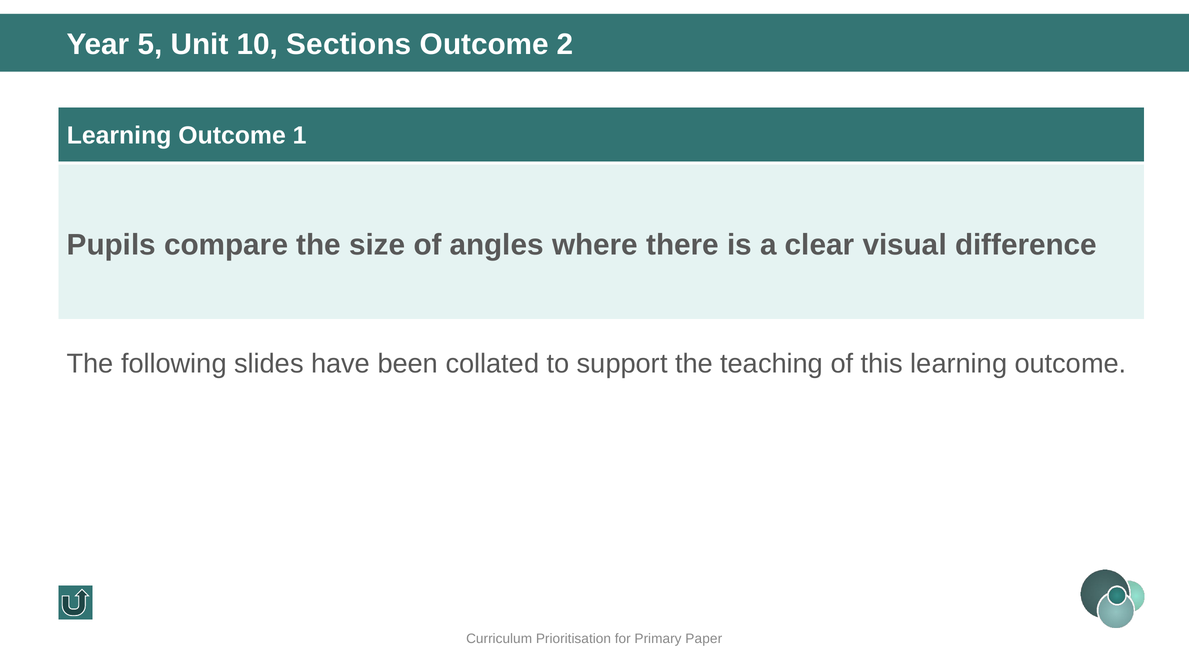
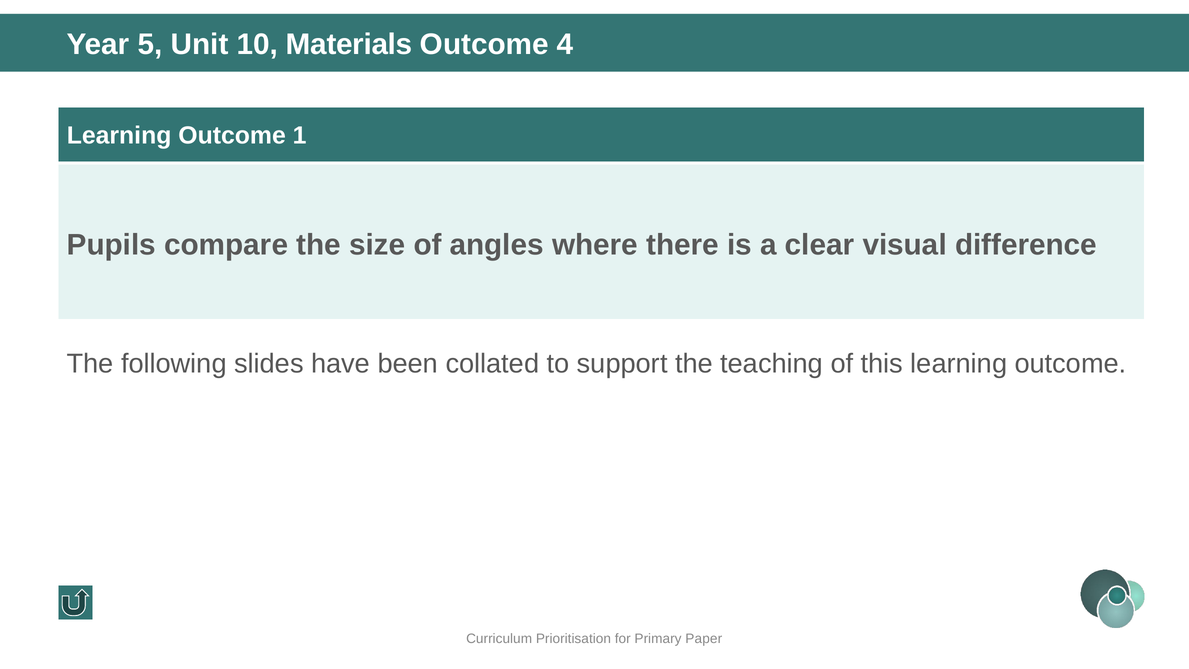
Sections: Sections -> Materials
2: 2 -> 4
